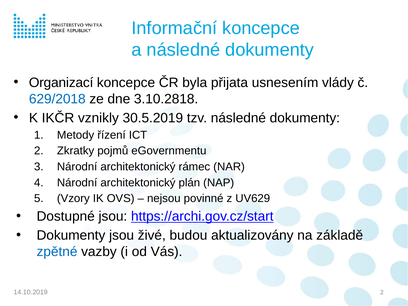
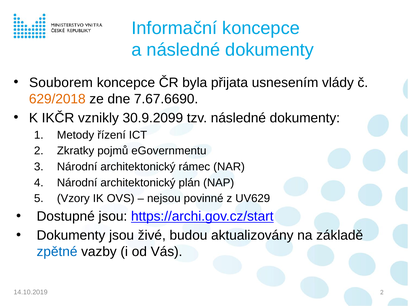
Organizací: Organizací -> Souborem
629/2018 colour: blue -> orange
3.10.2818: 3.10.2818 -> 7.67.6690
30.5.2019: 30.5.2019 -> 30.9.2099
